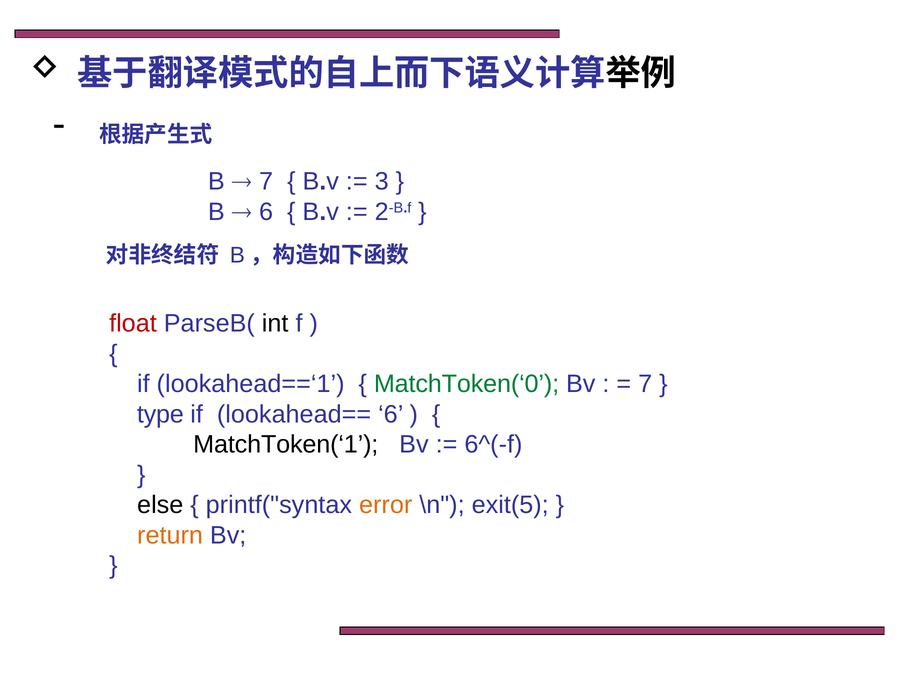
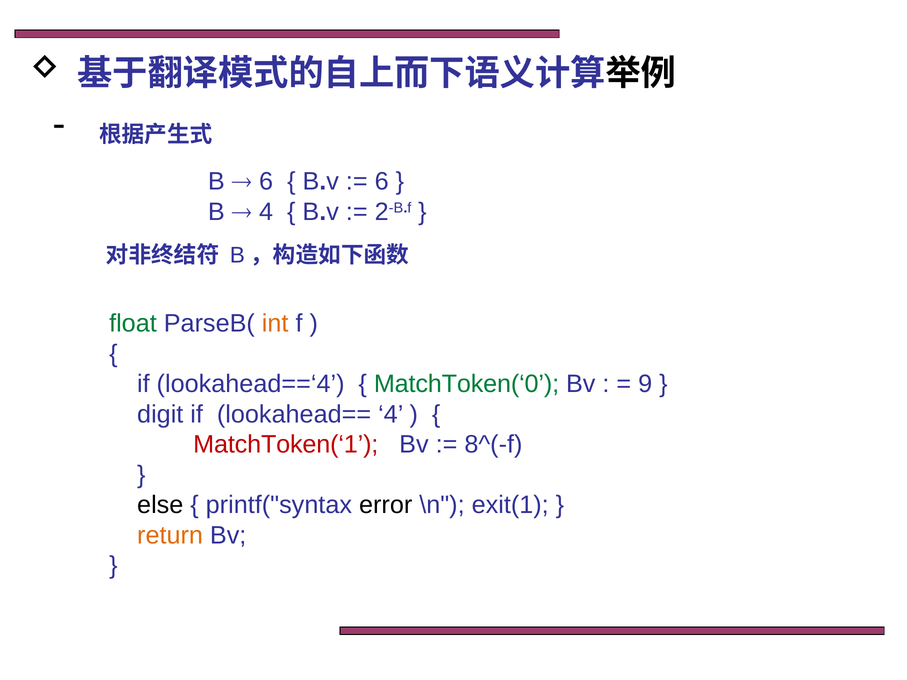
7 at (266, 182): 7 -> 6
3 at (382, 182): 3 -> 6
6 at (266, 212): 6 -> 4
float colour: red -> green
int colour: black -> orange
lookahead==‘1: lookahead==‘1 -> lookahead==‘4
7 at (645, 384): 7 -> 9
type: type -> digit
lookahead== 6: 6 -> 4
MatchToken(‘1 colour: black -> red
6^(-f: 6^(-f -> 8^(-f
error colour: orange -> black
exit(5: exit(5 -> exit(1
